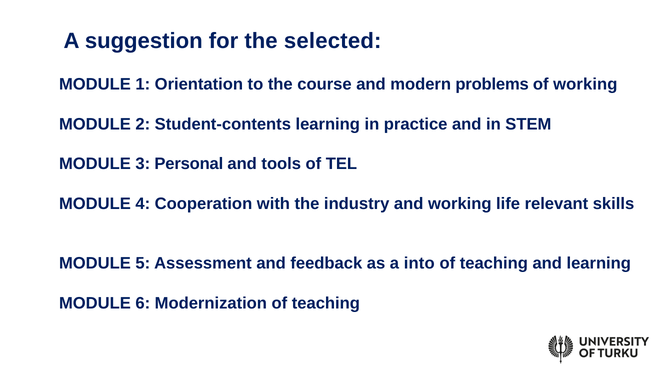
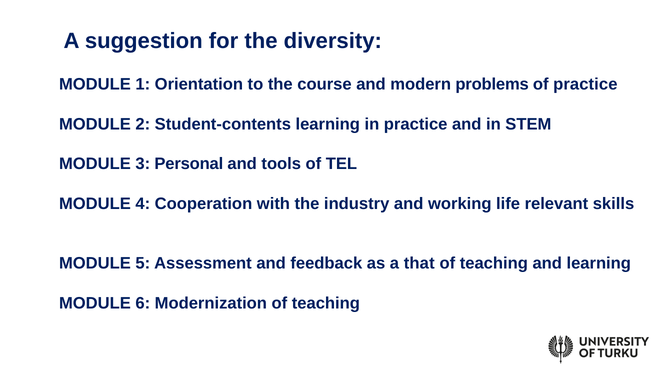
selected: selected -> diversity
of working: working -> practice
into: into -> that
